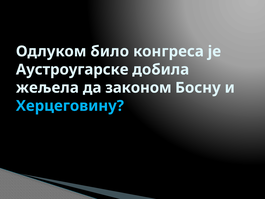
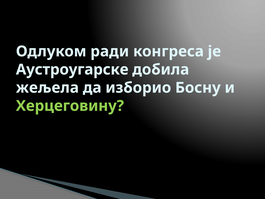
било: било -> ради
законом: законом -> изборио
Херцеговину colour: light blue -> light green
